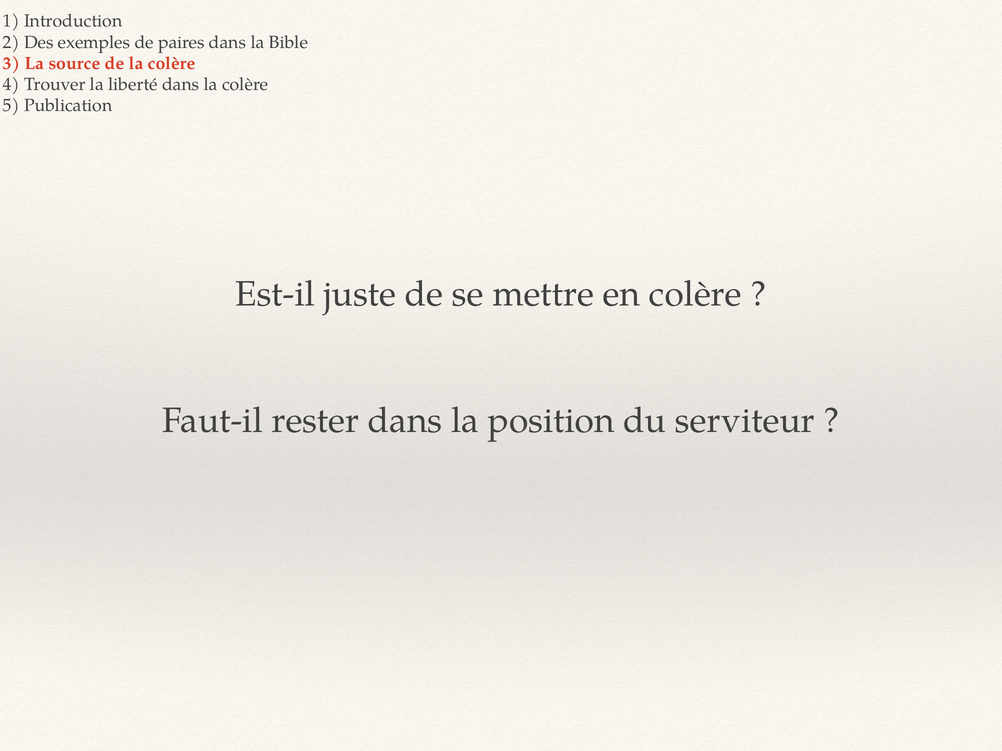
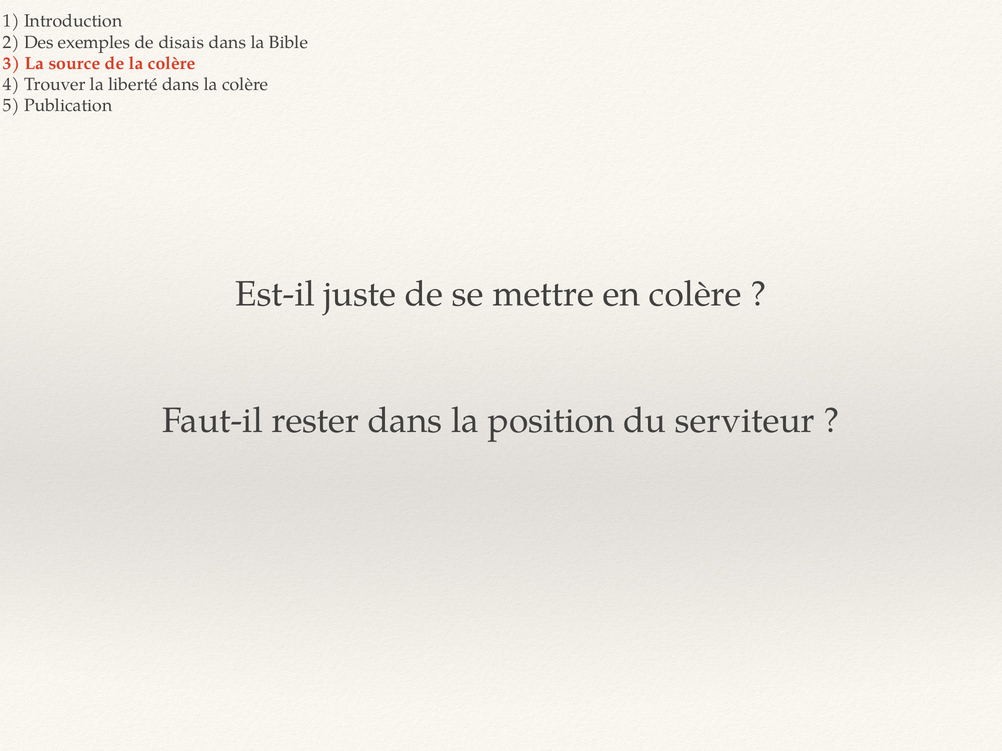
paires: paires -> disais
